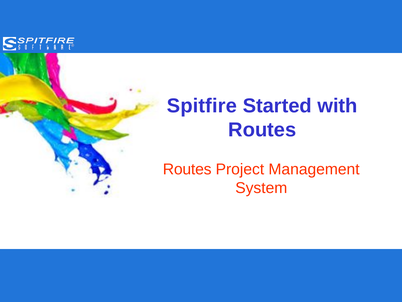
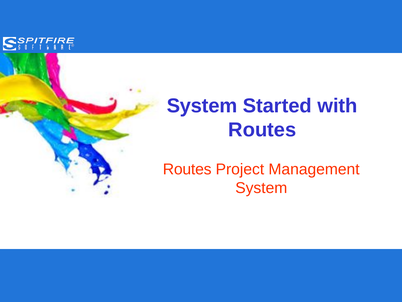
Spitfire at (202, 106): Spitfire -> System
